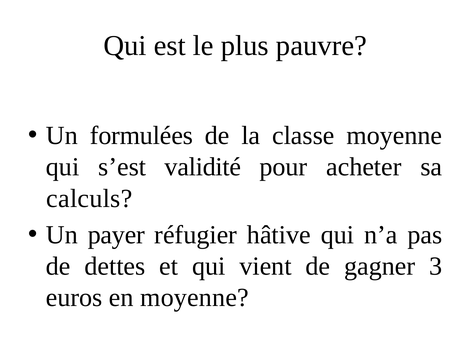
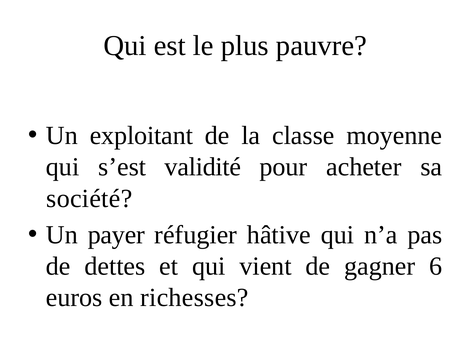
formulées: formulées -> exploitant
calculs: calculs -> société
3: 3 -> 6
en moyenne: moyenne -> richesses
